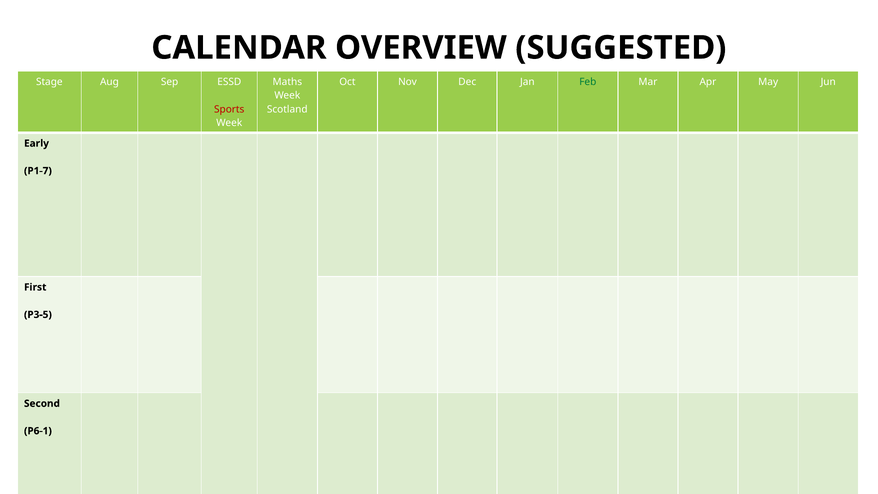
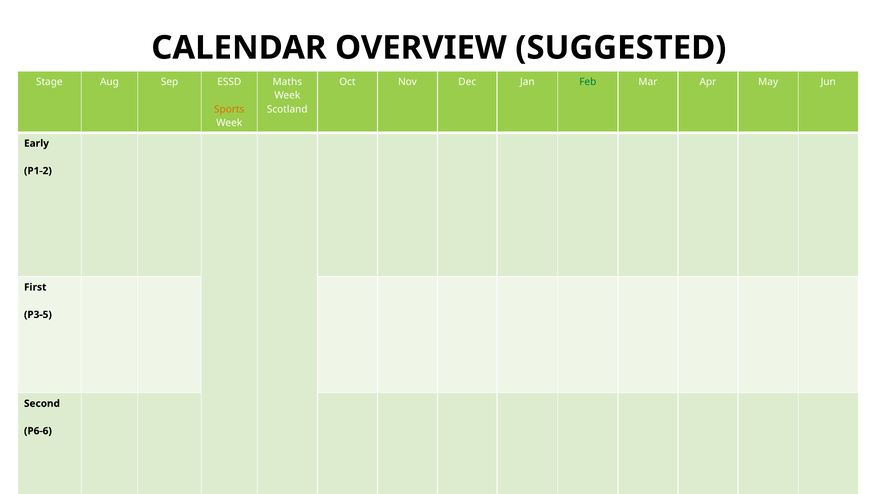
Sports colour: red -> orange
P1-7: P1-7 -> P1-2
P6-1: P6-1 -> P6-6
